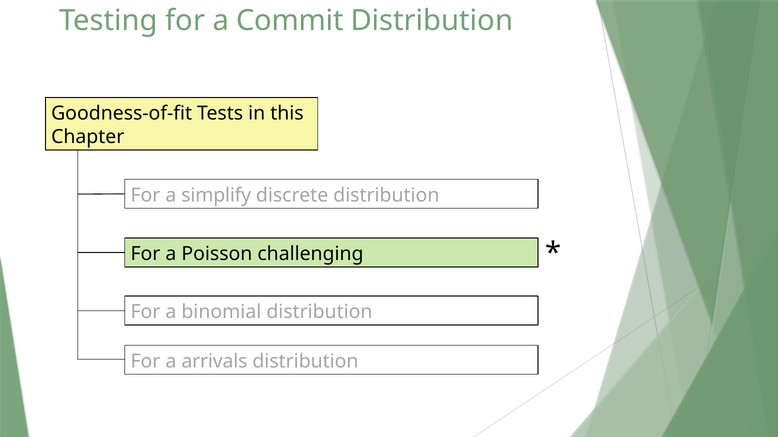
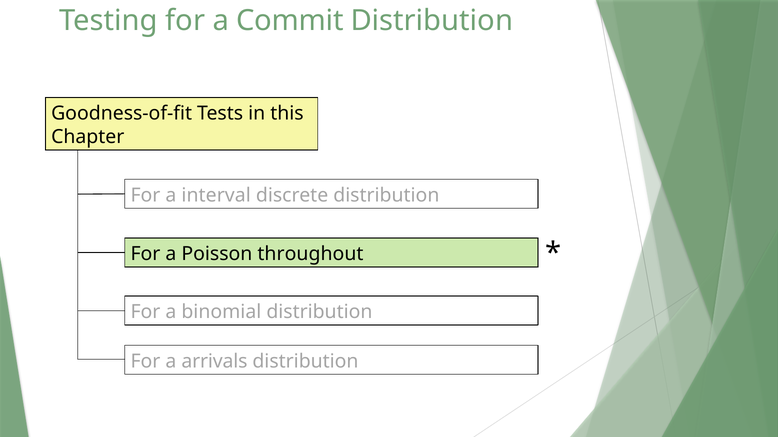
simplify: simplify -> interval
challenging: challenging -> throughout
